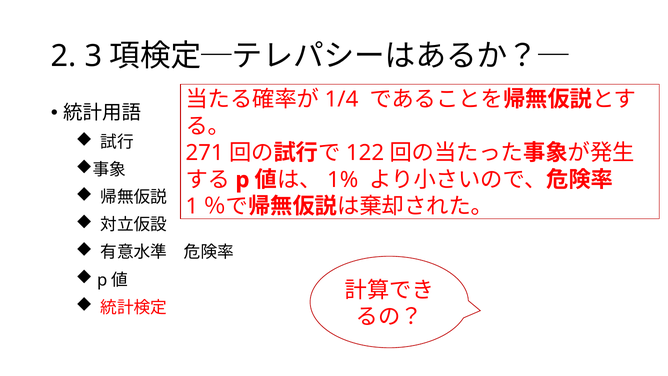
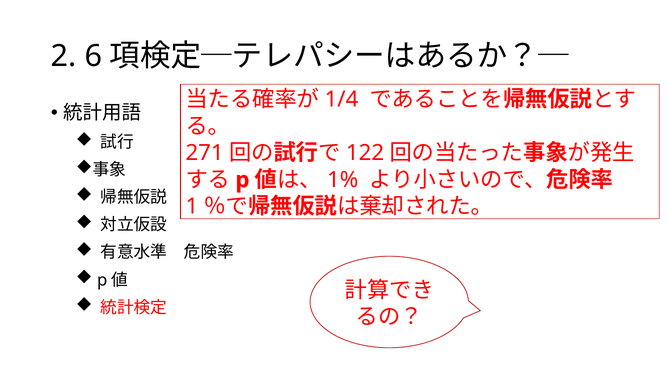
3: 3 -> 6
